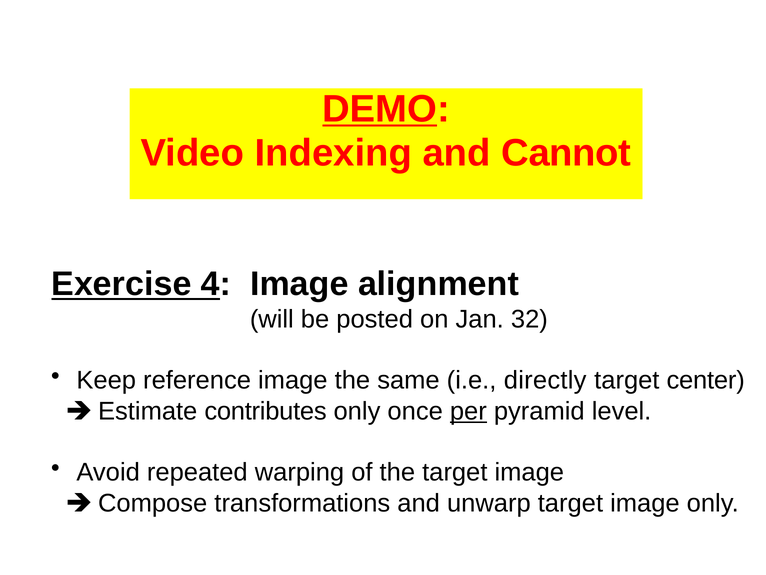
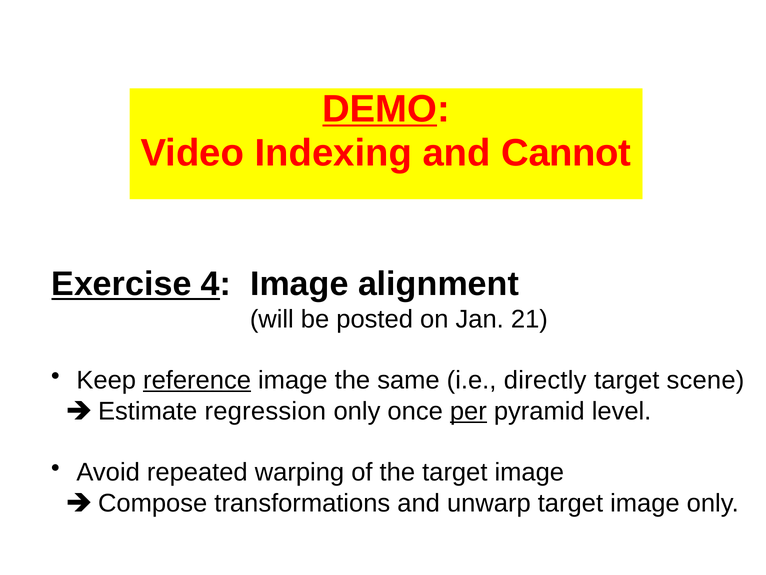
32: 32 -> 21
reference underline: none -> present
center: center -> scene
contributes: contributes -> regression
